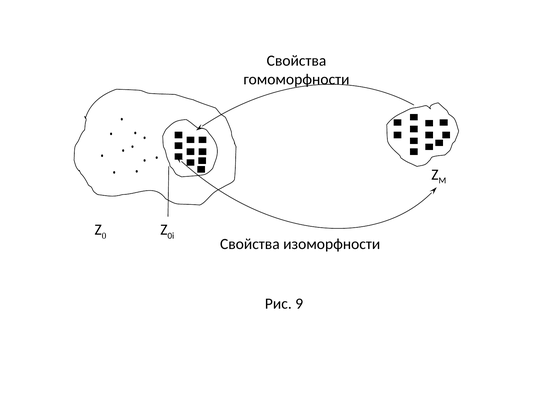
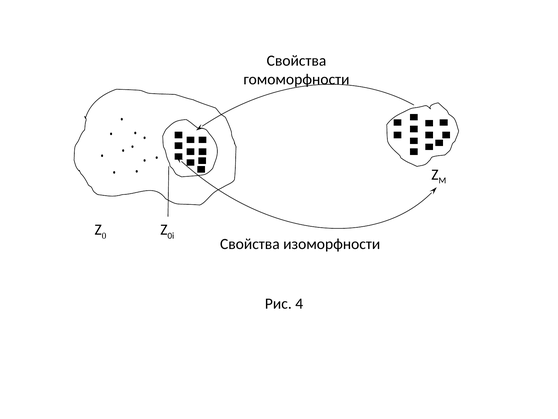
9: 9 -> 4
